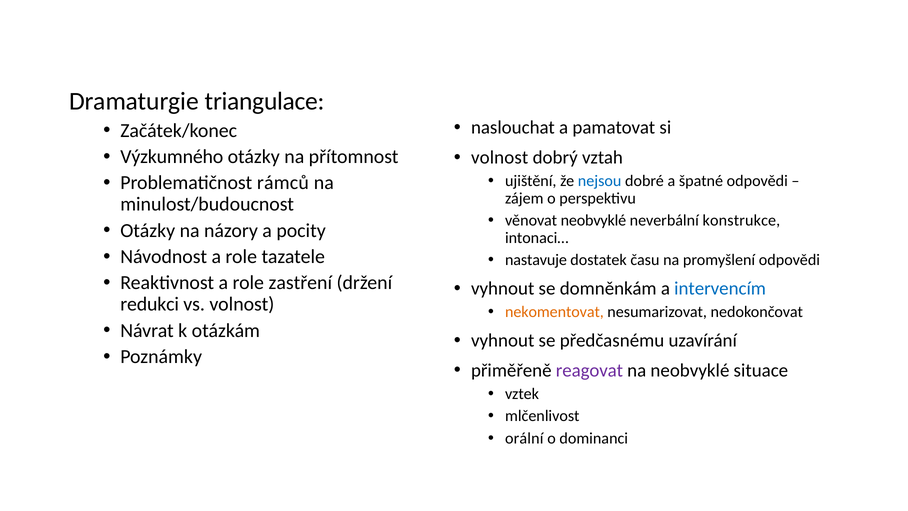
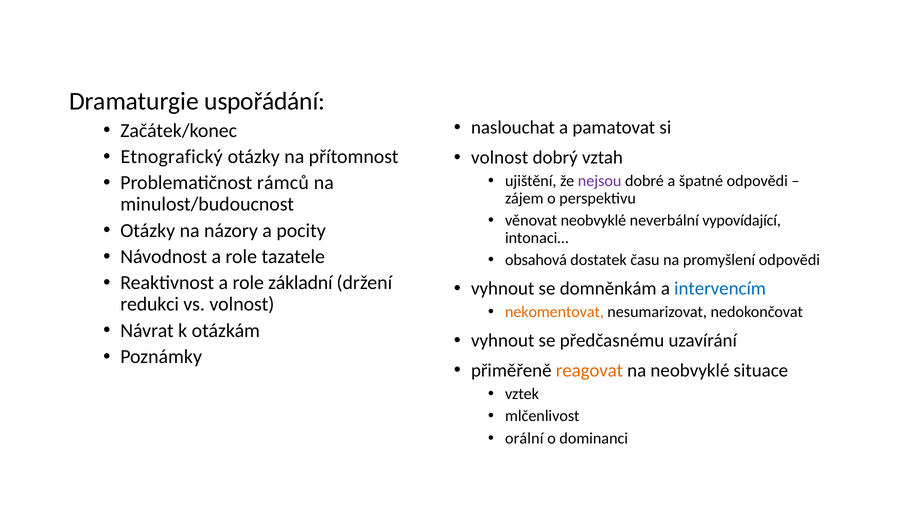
triangulace: triangulace -> uspořádání
Výzkumného: Výzkumného -> Etnografický
nejsou colour: blue -> purple
konstrukce: konstrukce -> vypovídající
nastavuje: nastavuje -> obsahová
zastření: zastření -> základní
reagovat colour: purple -> orange
